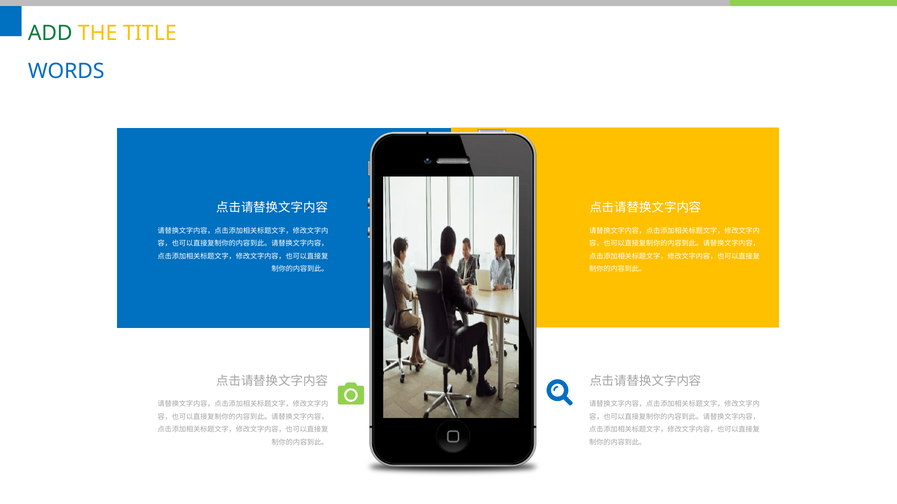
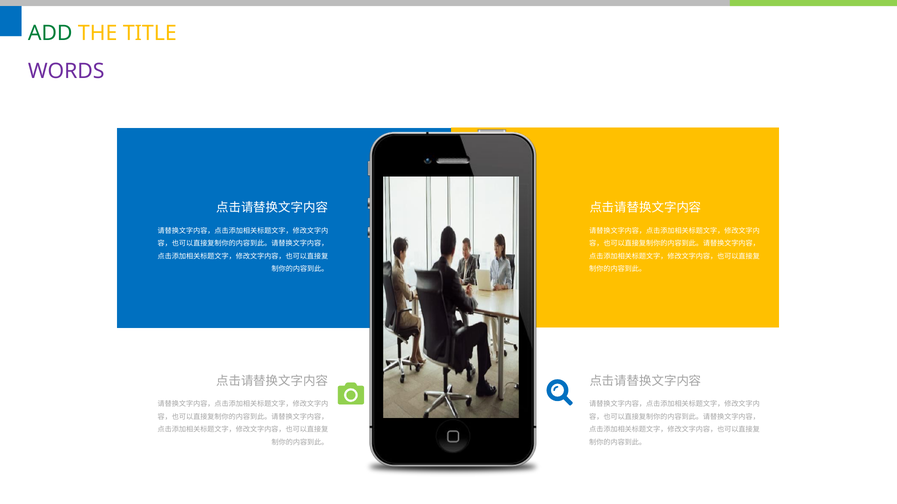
WORDS colour: blue -> purple
